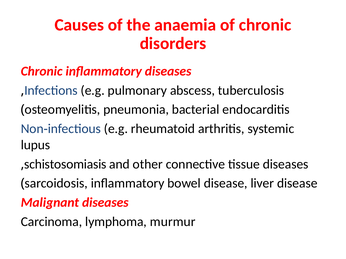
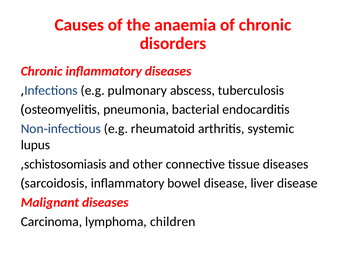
murmur: murmur -> children
